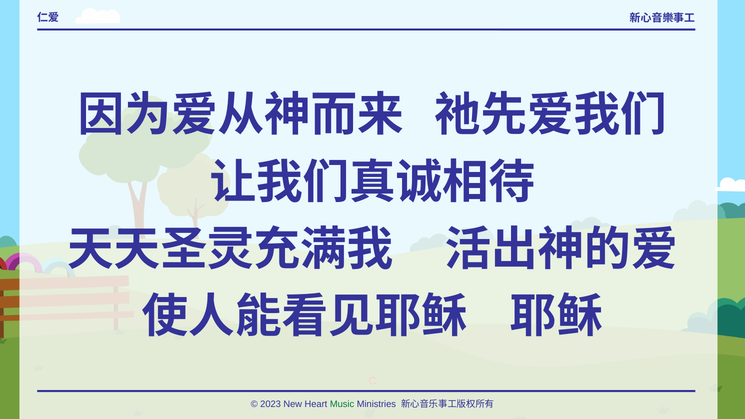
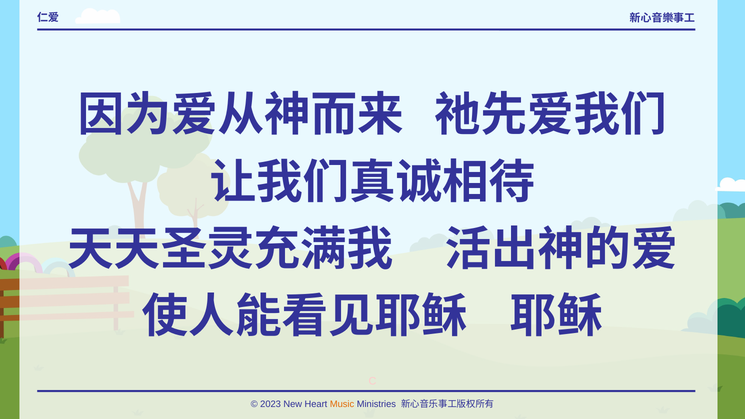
Music colour: green -> orange
